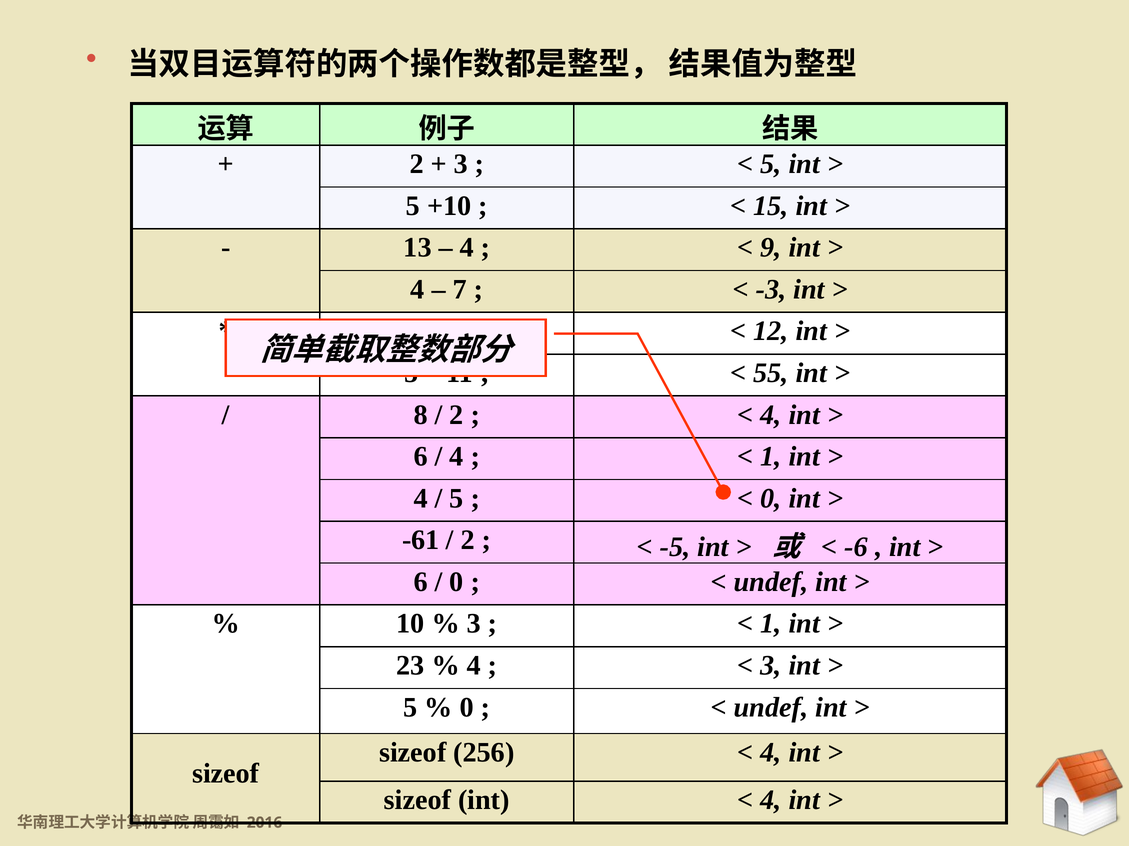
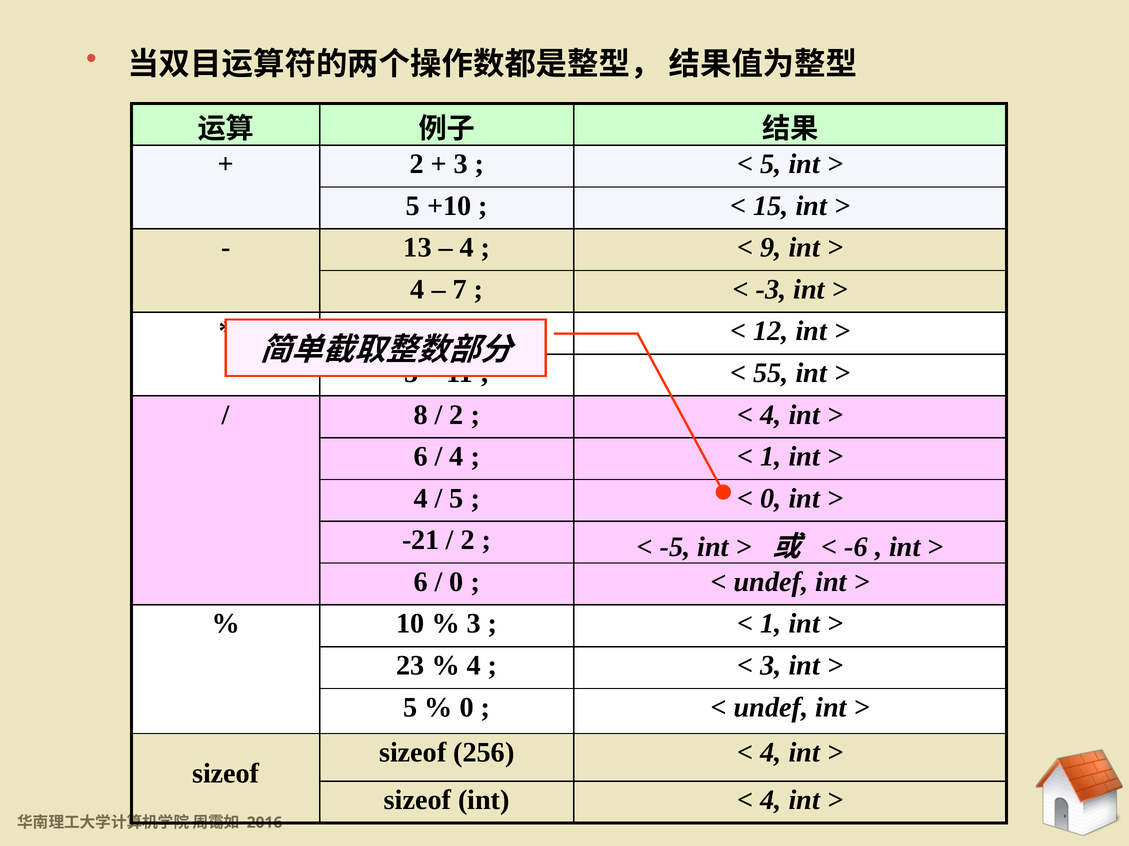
-61: -61 -> -21
